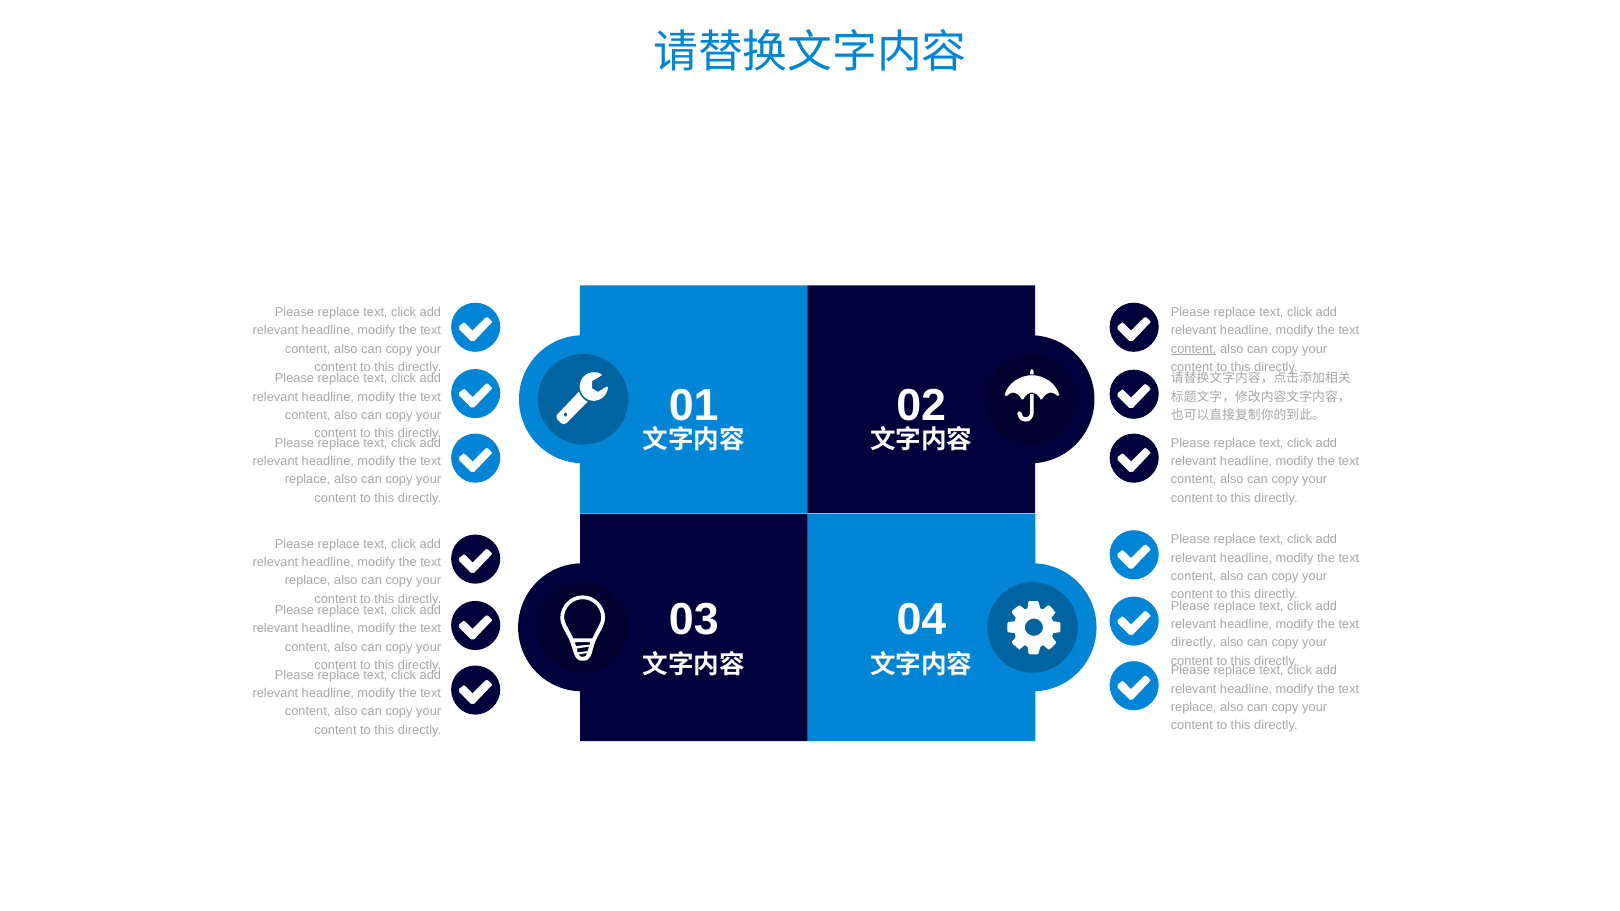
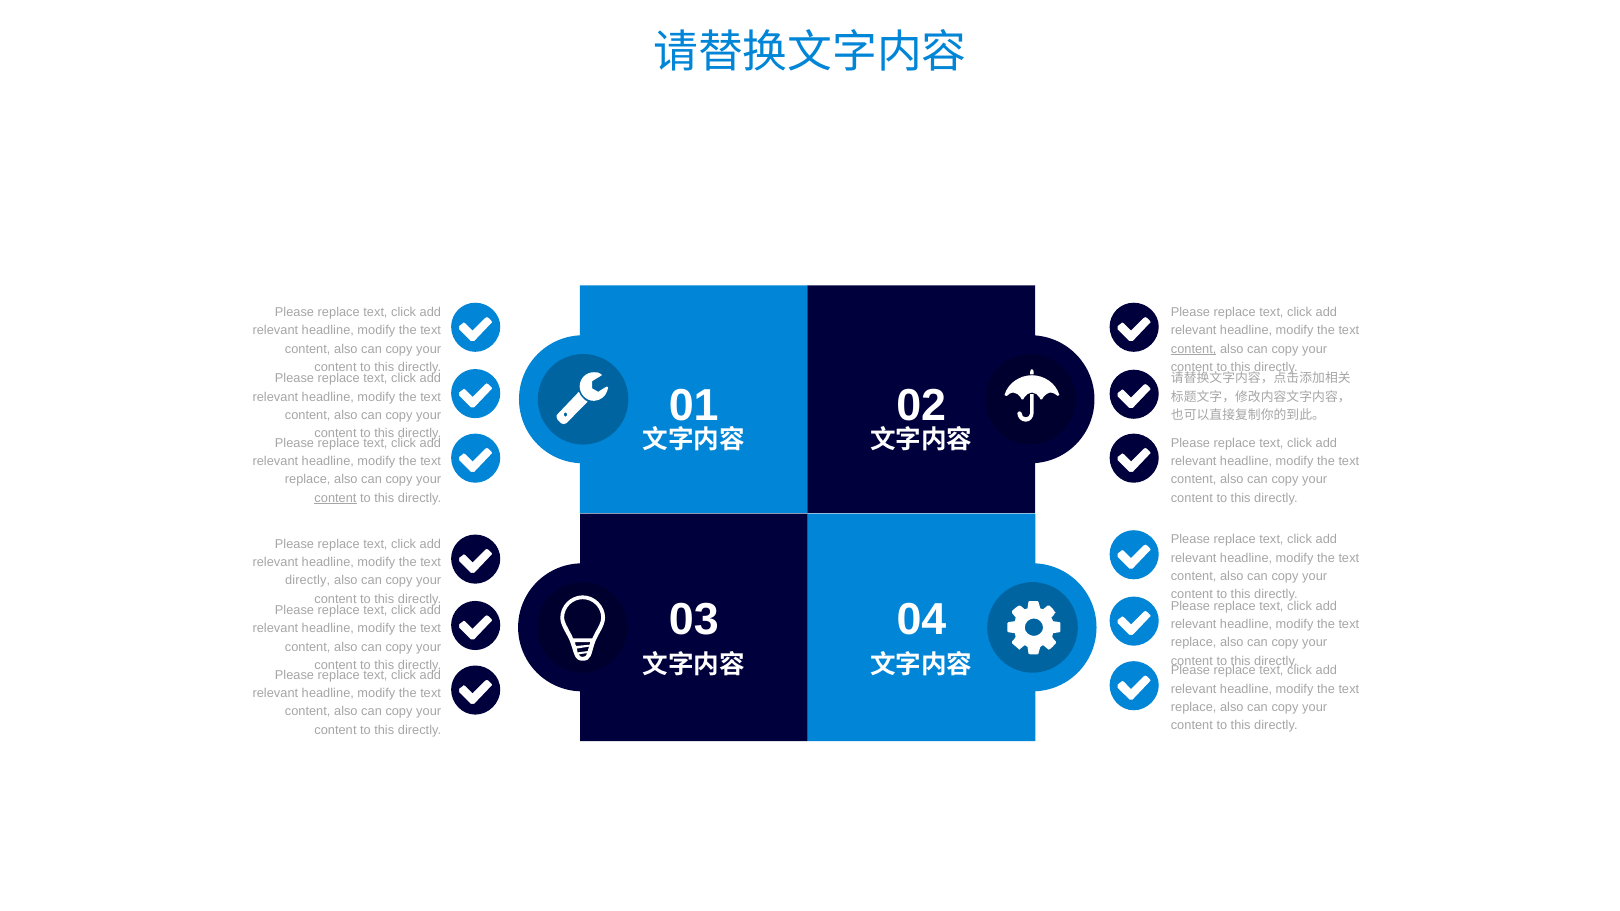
content at (336, 498) underline: none -> present
replace at (308, 581): replace -> directly
directly at (1194, 643): directly -> replace
